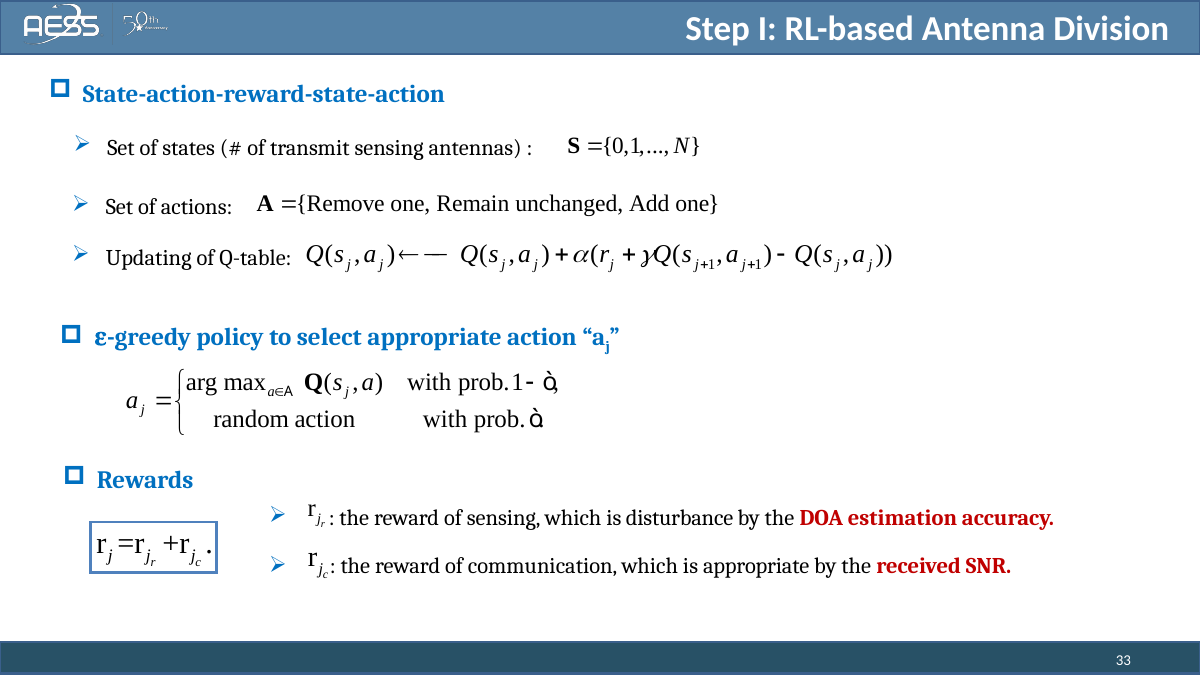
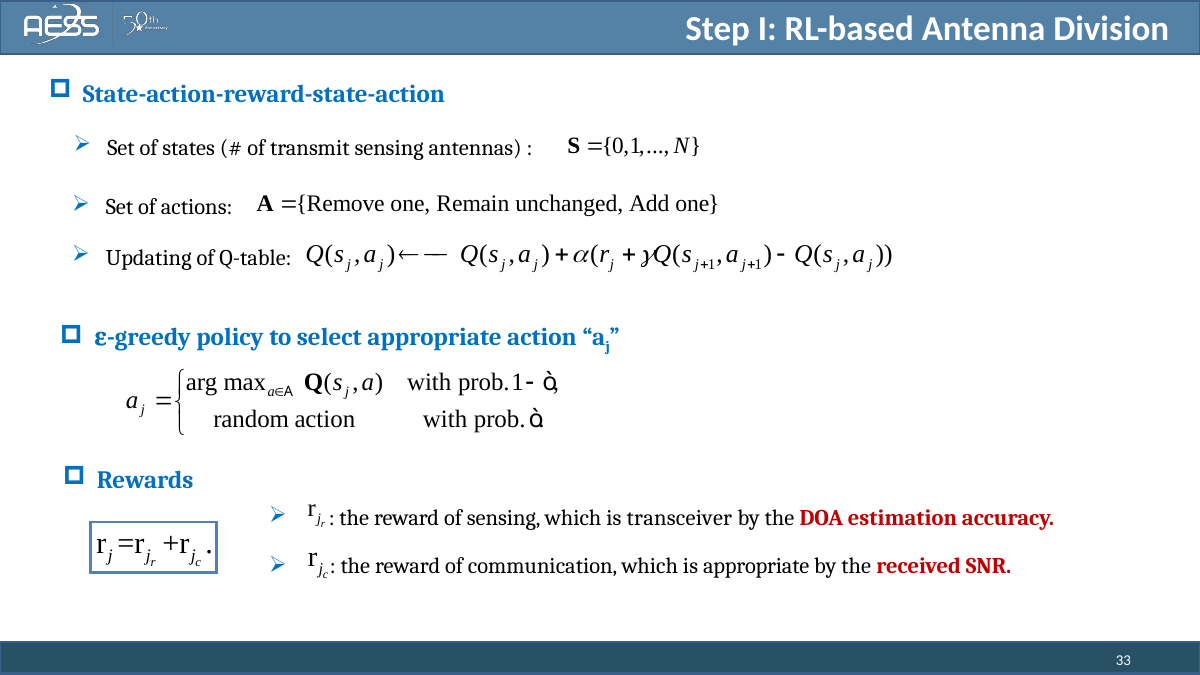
disturbance: disturbance -> transceiver
